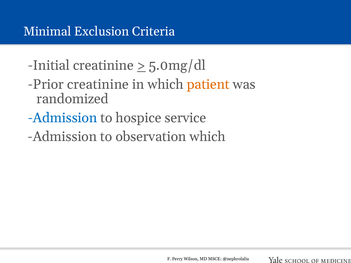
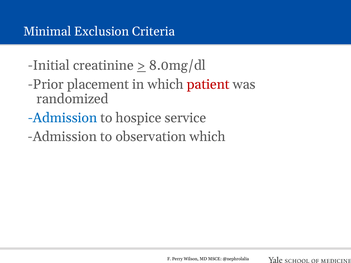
5.0mg/dl: 5.0mg/dl -> 8.0mg/dl
Prior creatinine: creatinine -> placement
patient colour: orange -> red
